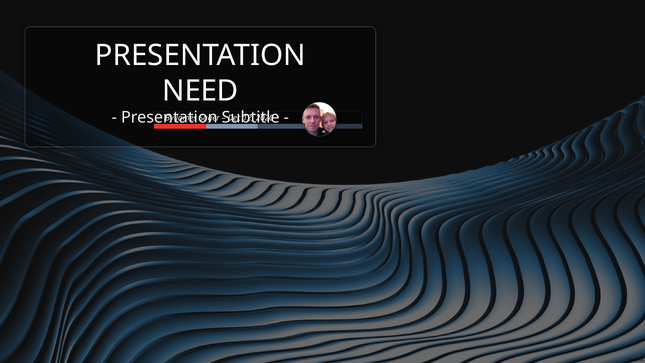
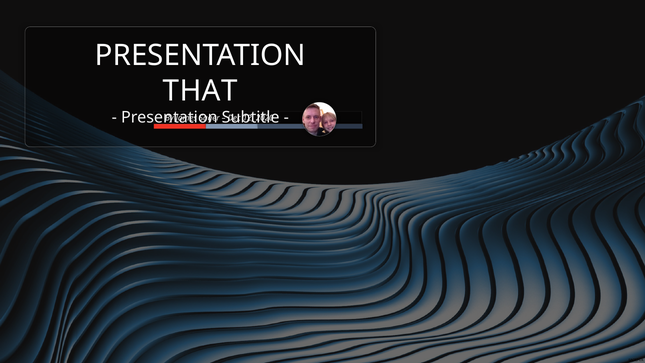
NEED: NEED -> THAT
